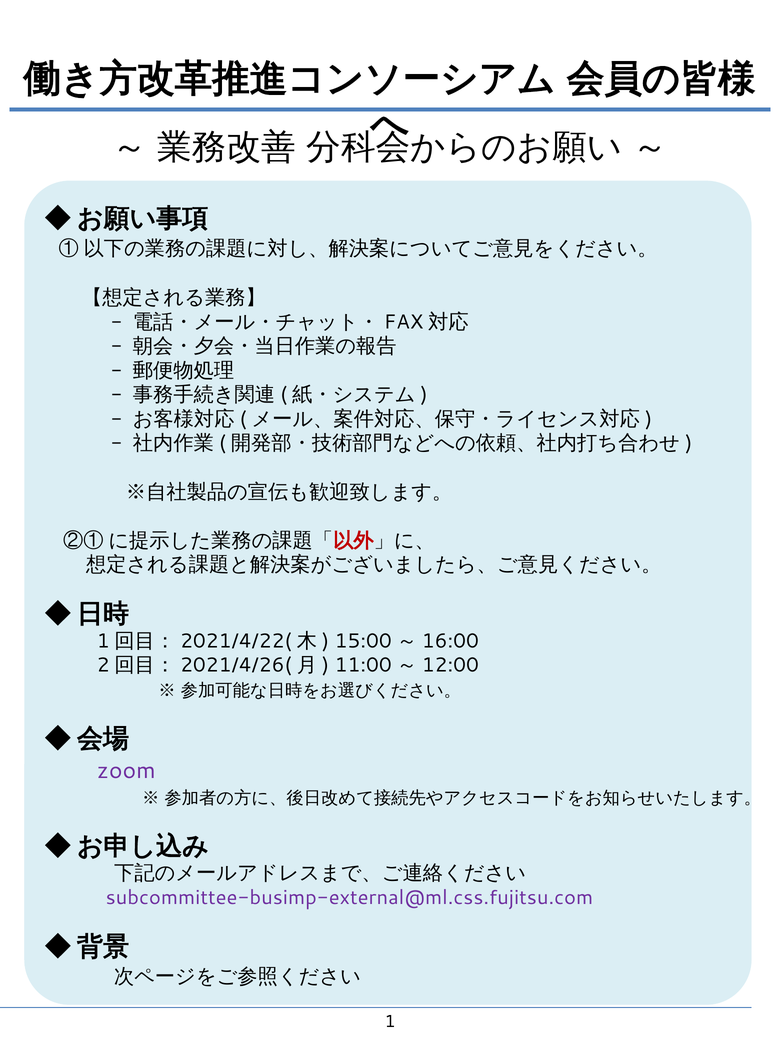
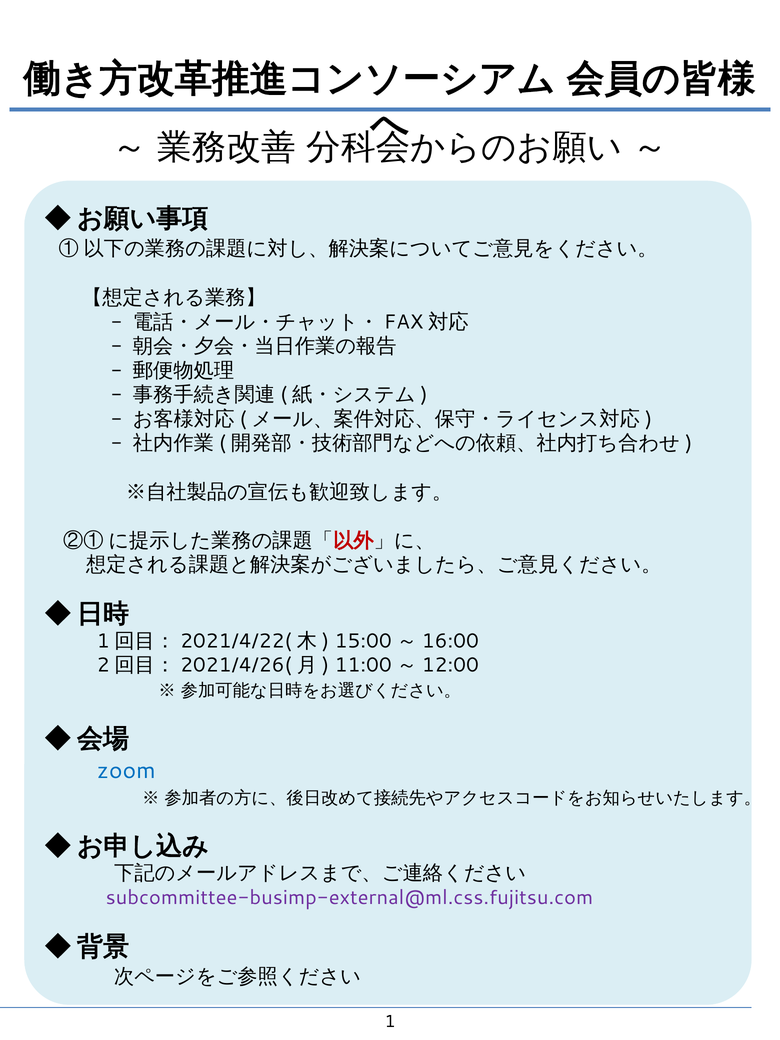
zoom colour: purple -> blue
